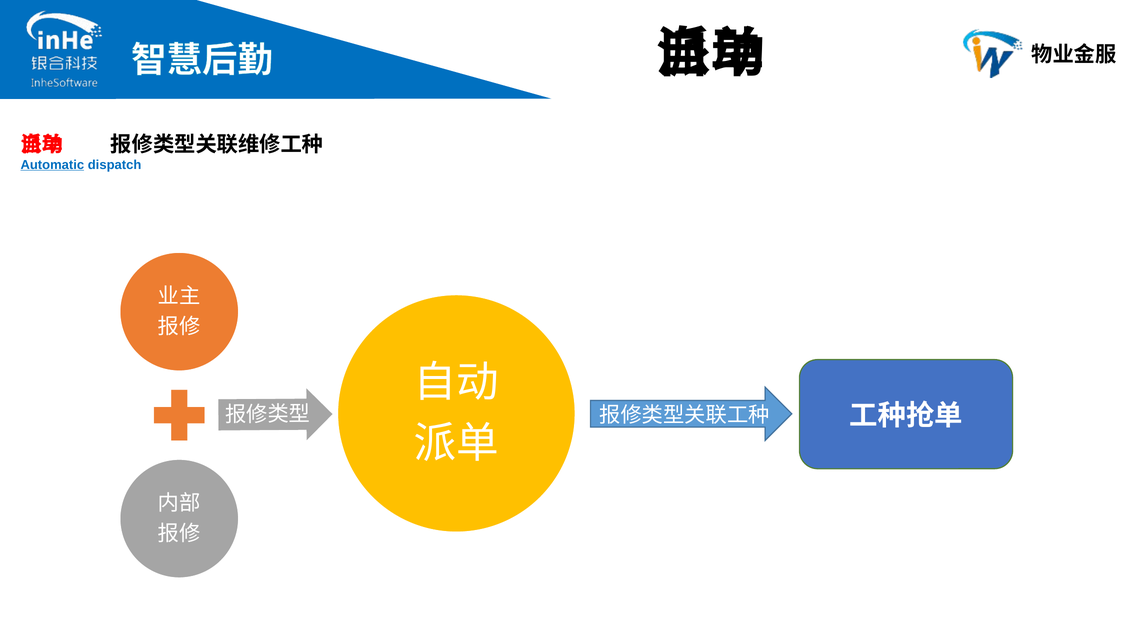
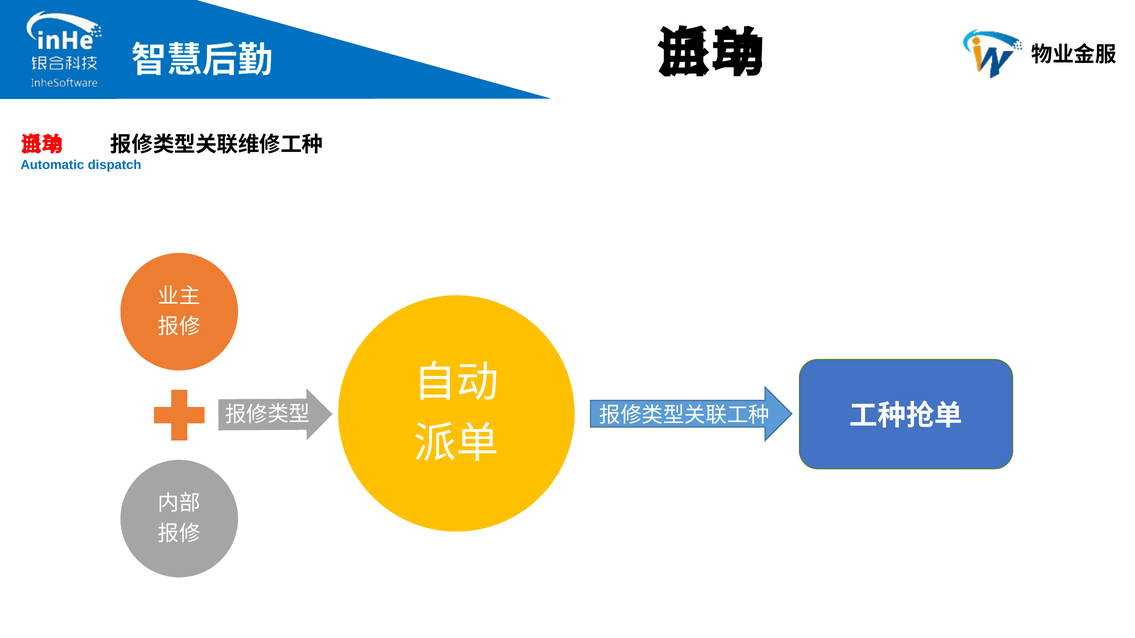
Automatic underline: present -> none
